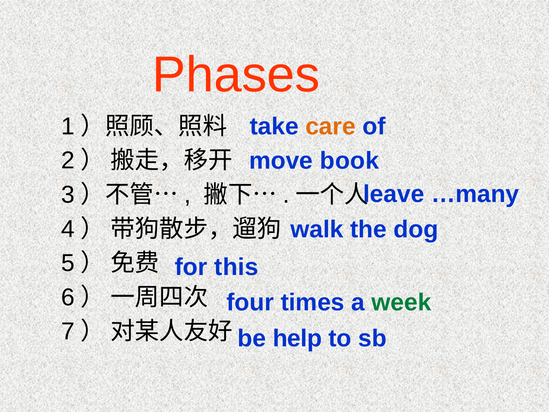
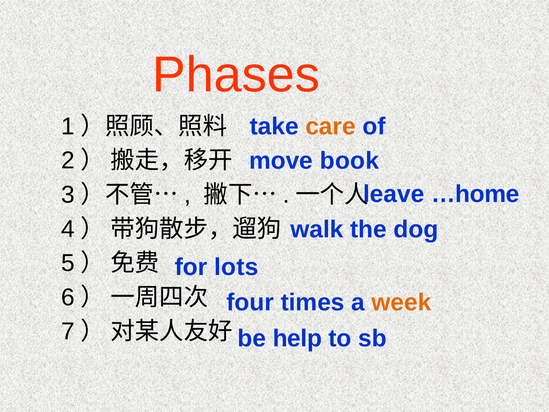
…many: …many -> …home
this: this -> lots
week colour: green -> orange
